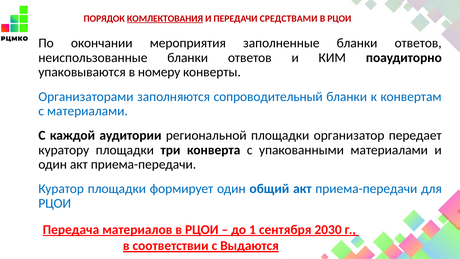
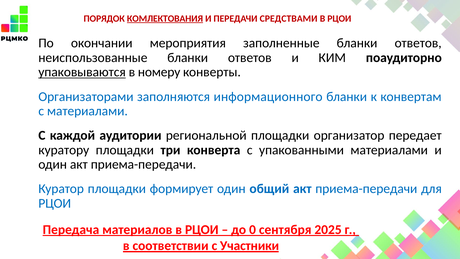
упаковываются underline: none -> present
сопроводительный: сопроводительный -> информационного
1: 1 -> 0
2030: 2030 -> 2025
Выдаются: Выдаются -> Участники
